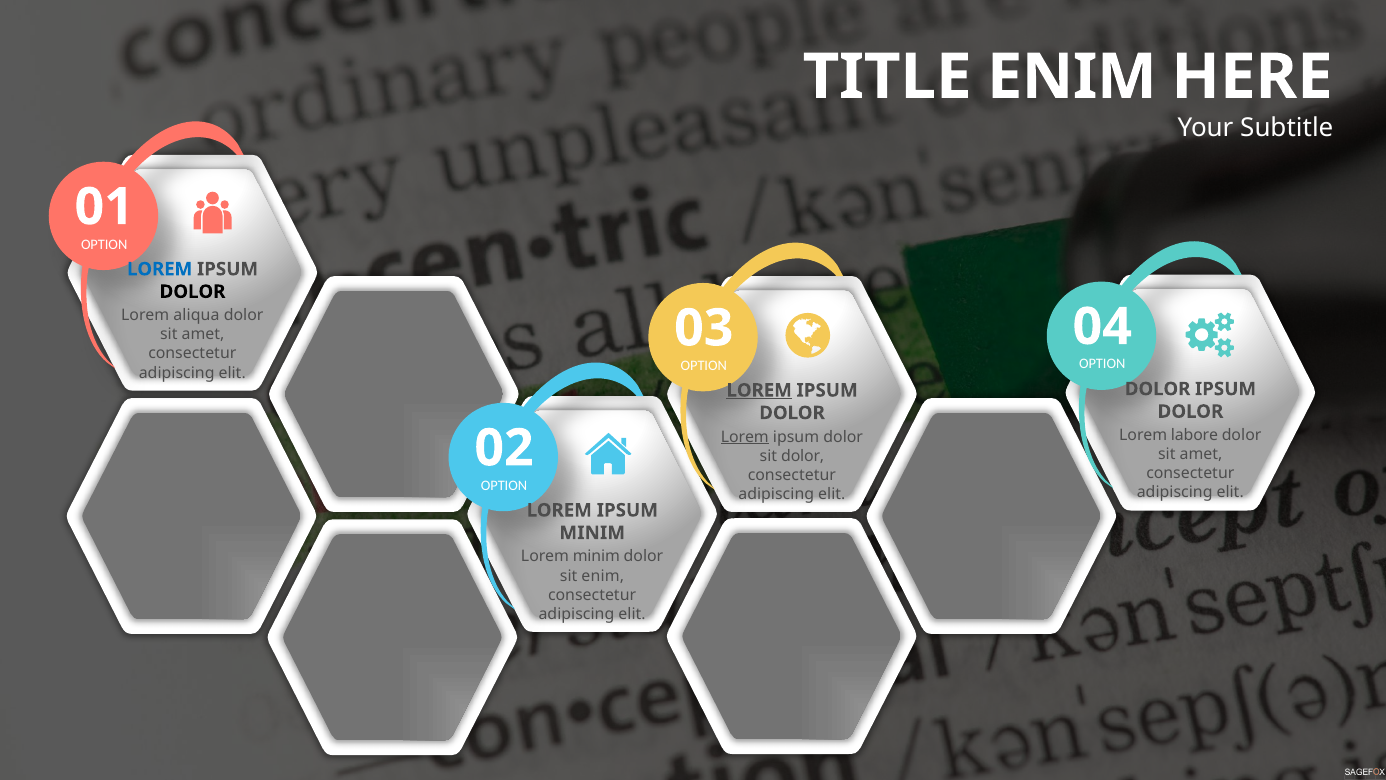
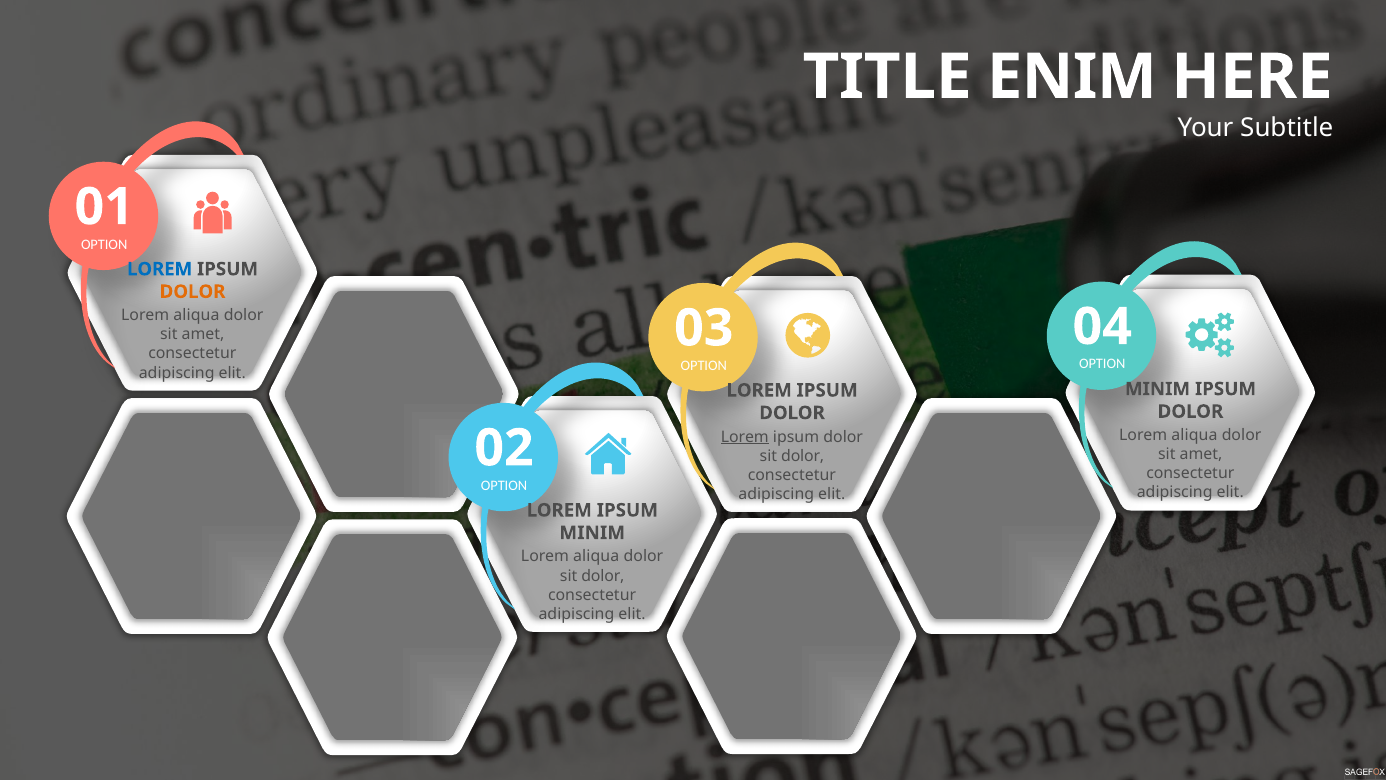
DOLOR at (193, 292) colour: black -> orange
DOLOR at (1158, 389): DOLOR -> MINIM
LOREM at (759, 390) underline: present -> none
labore at (1195, 435): labore -> aliqua
minim at (596, 556): minim -> aliqua
enim at (603, 575): enim -> dolor
